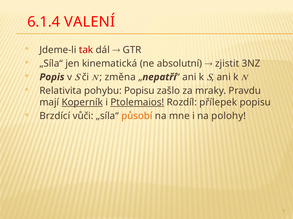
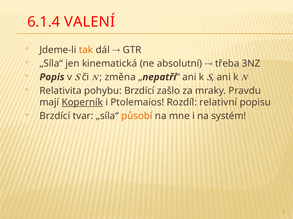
tak colour: red -> orange
zjistit: zjistit -> třeba
Popisu at (139, 91): Popisu -> Brzdící
Ptolemaios underline: present -> none
přílepek: přílepek -> relativní
vůči: vůči -> tvar
polohy: polohy -> systém
